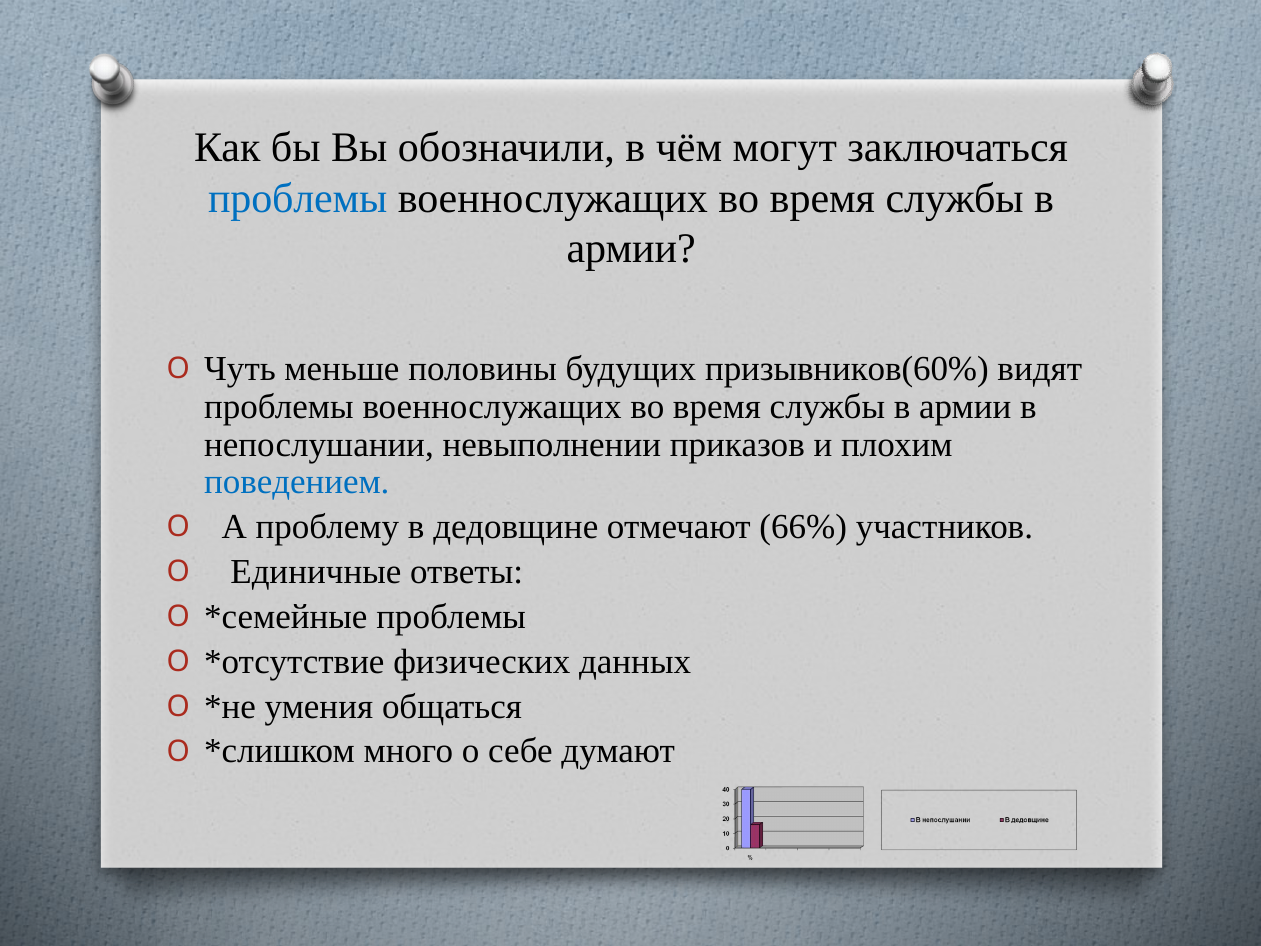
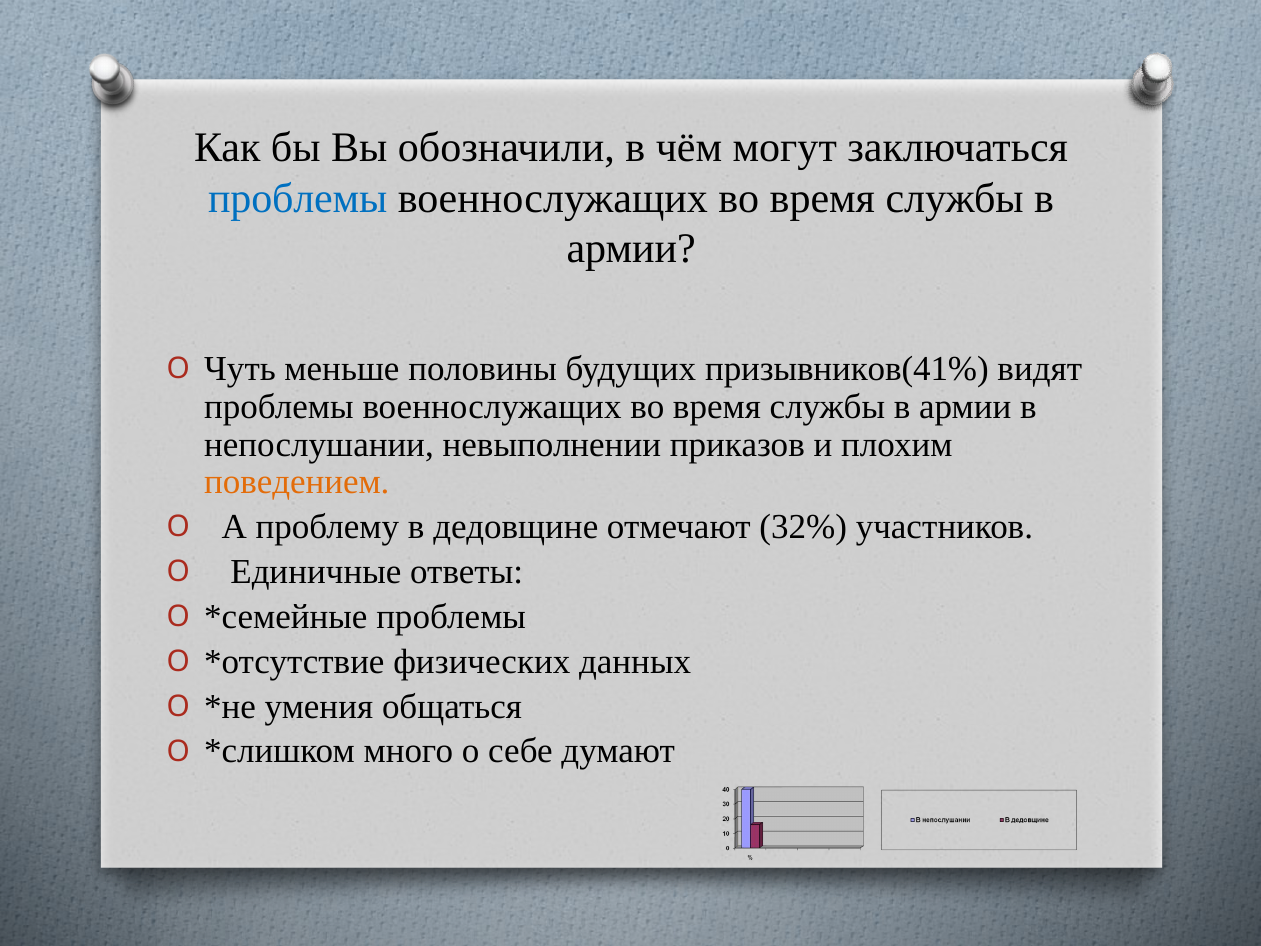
призывников(60%: призывников(60% -> призывников(41%
поведением colour: blue -> orange
66%: 66% -> 32%
